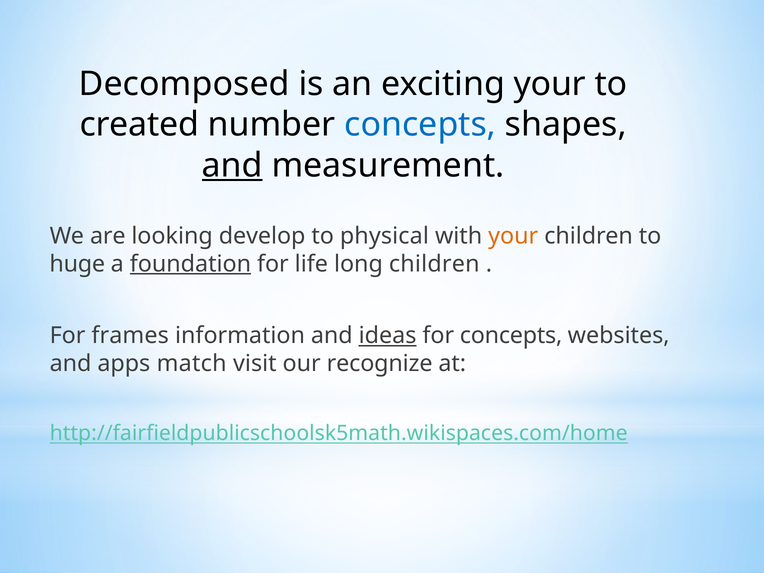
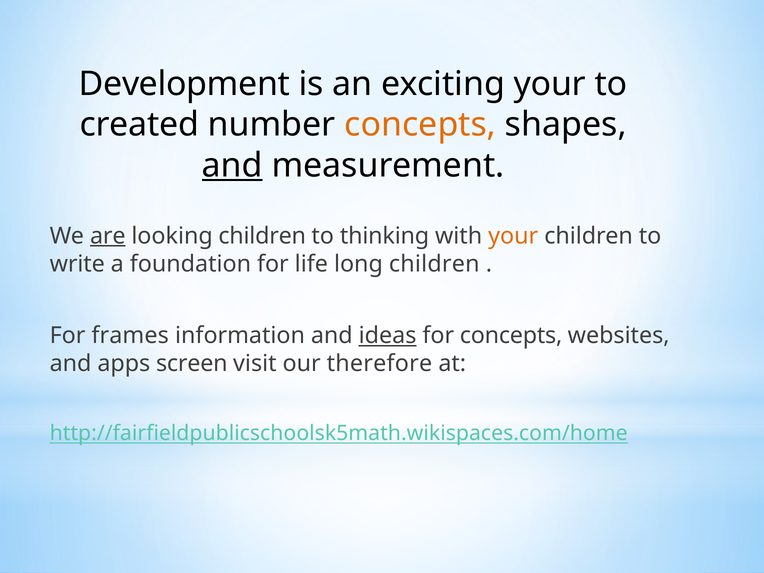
Decomposed: Decomposed -> Development
concepts at (420, 125) colour: blue -> orange
are underline: none -> present
looking develop: develop -> children
physical: physical -> thinking
huge: huge -> write
foundation underline: present -> none
match: match -> screen
recognize: recognize -> therefore
